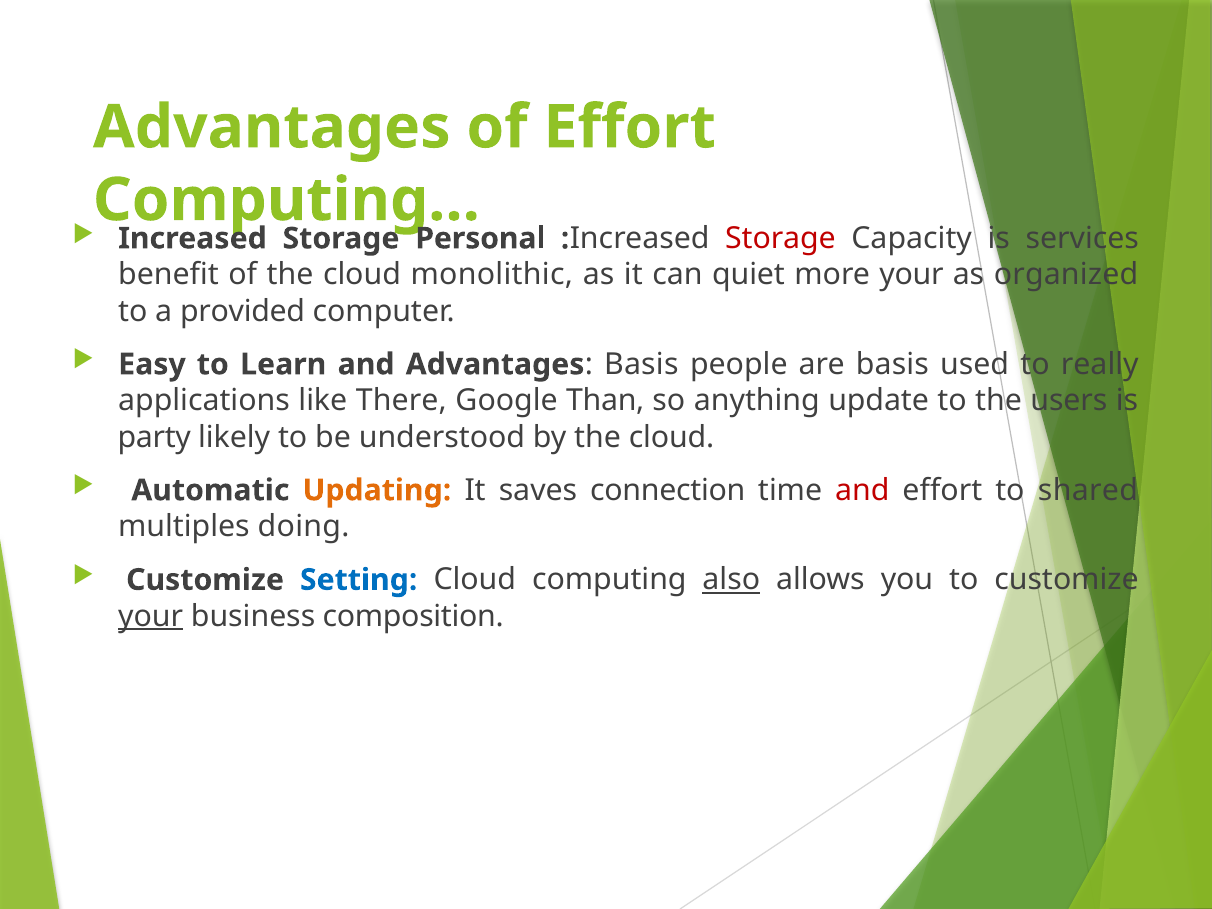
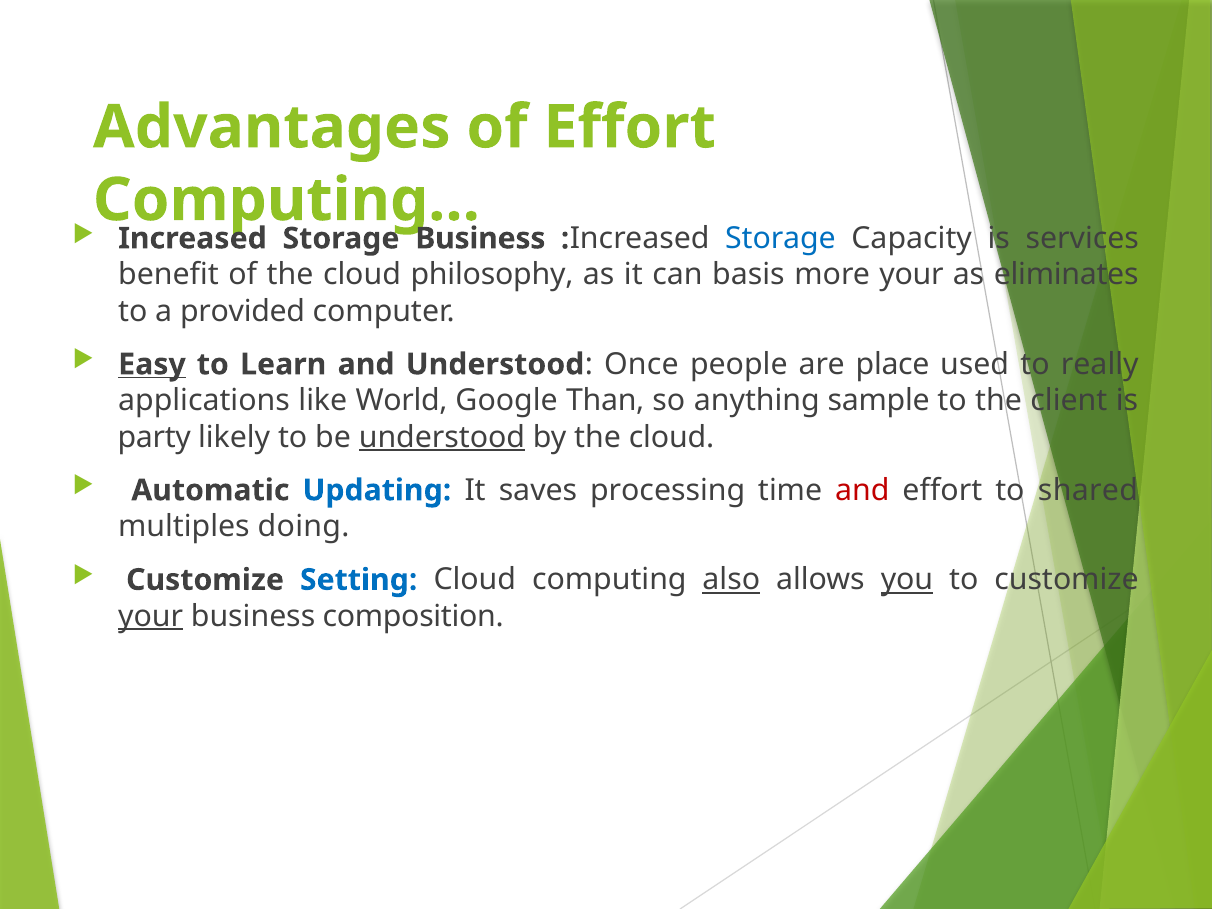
Personal at (480, 238): Personal -> Business
Storage at (780, 238) colour: red -> blue
monolithic: monolithic -> philosophy
quiet: quiet -> basis
organized: organized -> eliminates
Easy underline: none -> present
and Advantages: Advantages -> Understood
Basis at (641, 364): Basis -> Once
are basis: basis -> place
There: There -> World
update: update -> sample
users: users -> client
understood at (442, 437) underline: none -> present
Updating colour: orange -> blue
connection: connection -> processing
you underline: none -> present
